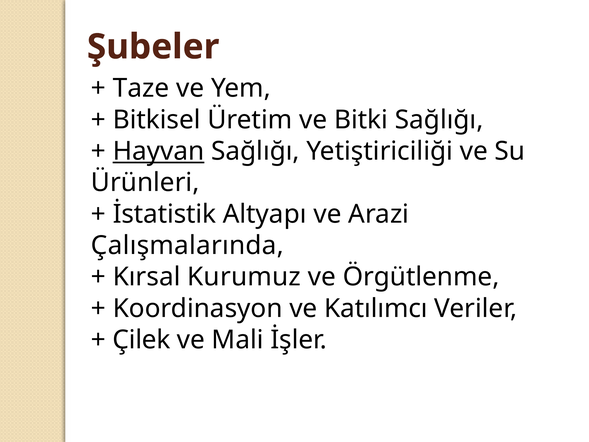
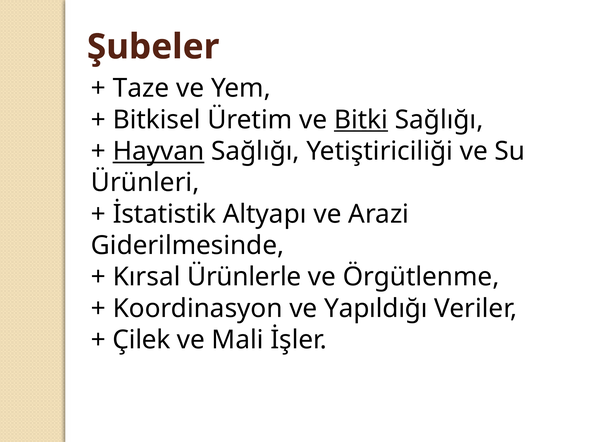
Bitki underline: none -> present
Çalışmalarında: Çalışmalarında -> Giderilmesinde
Kurumuz: Kurumuz -> Ürünlerle
Katılımcı: Katılımcı -> Yapıldığı
